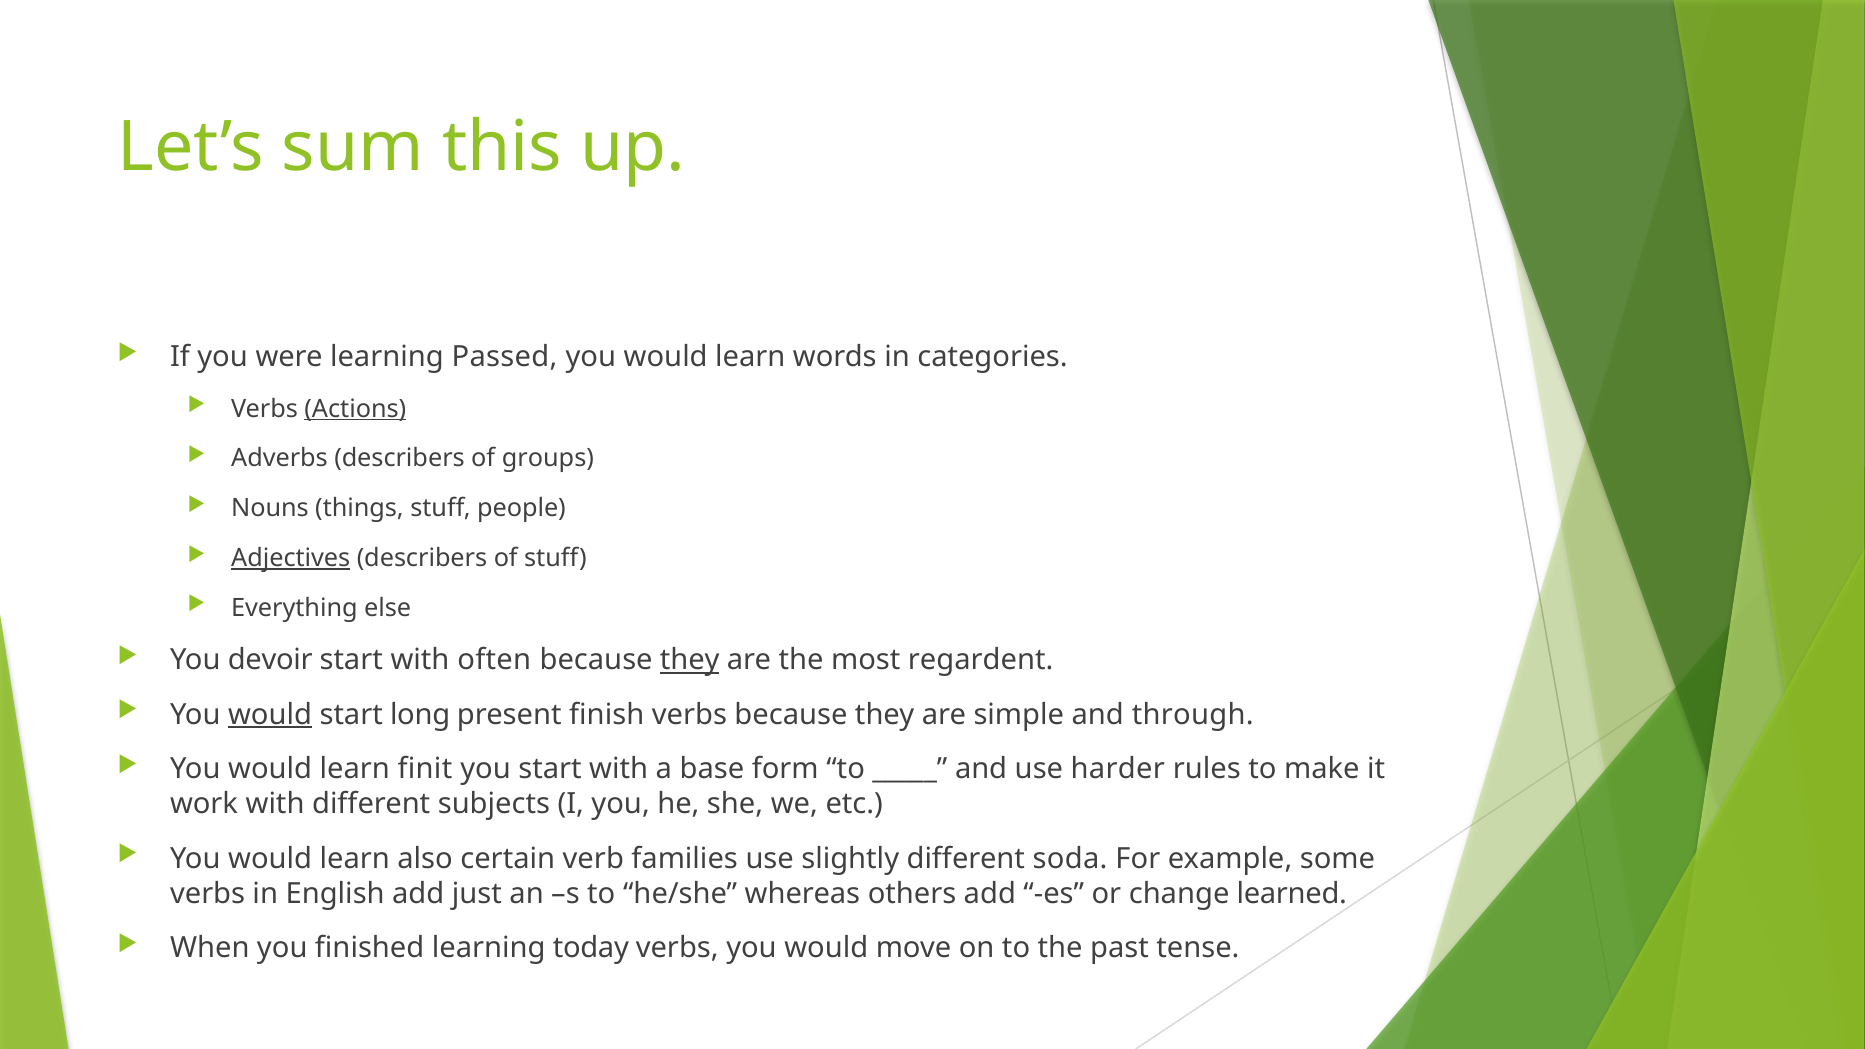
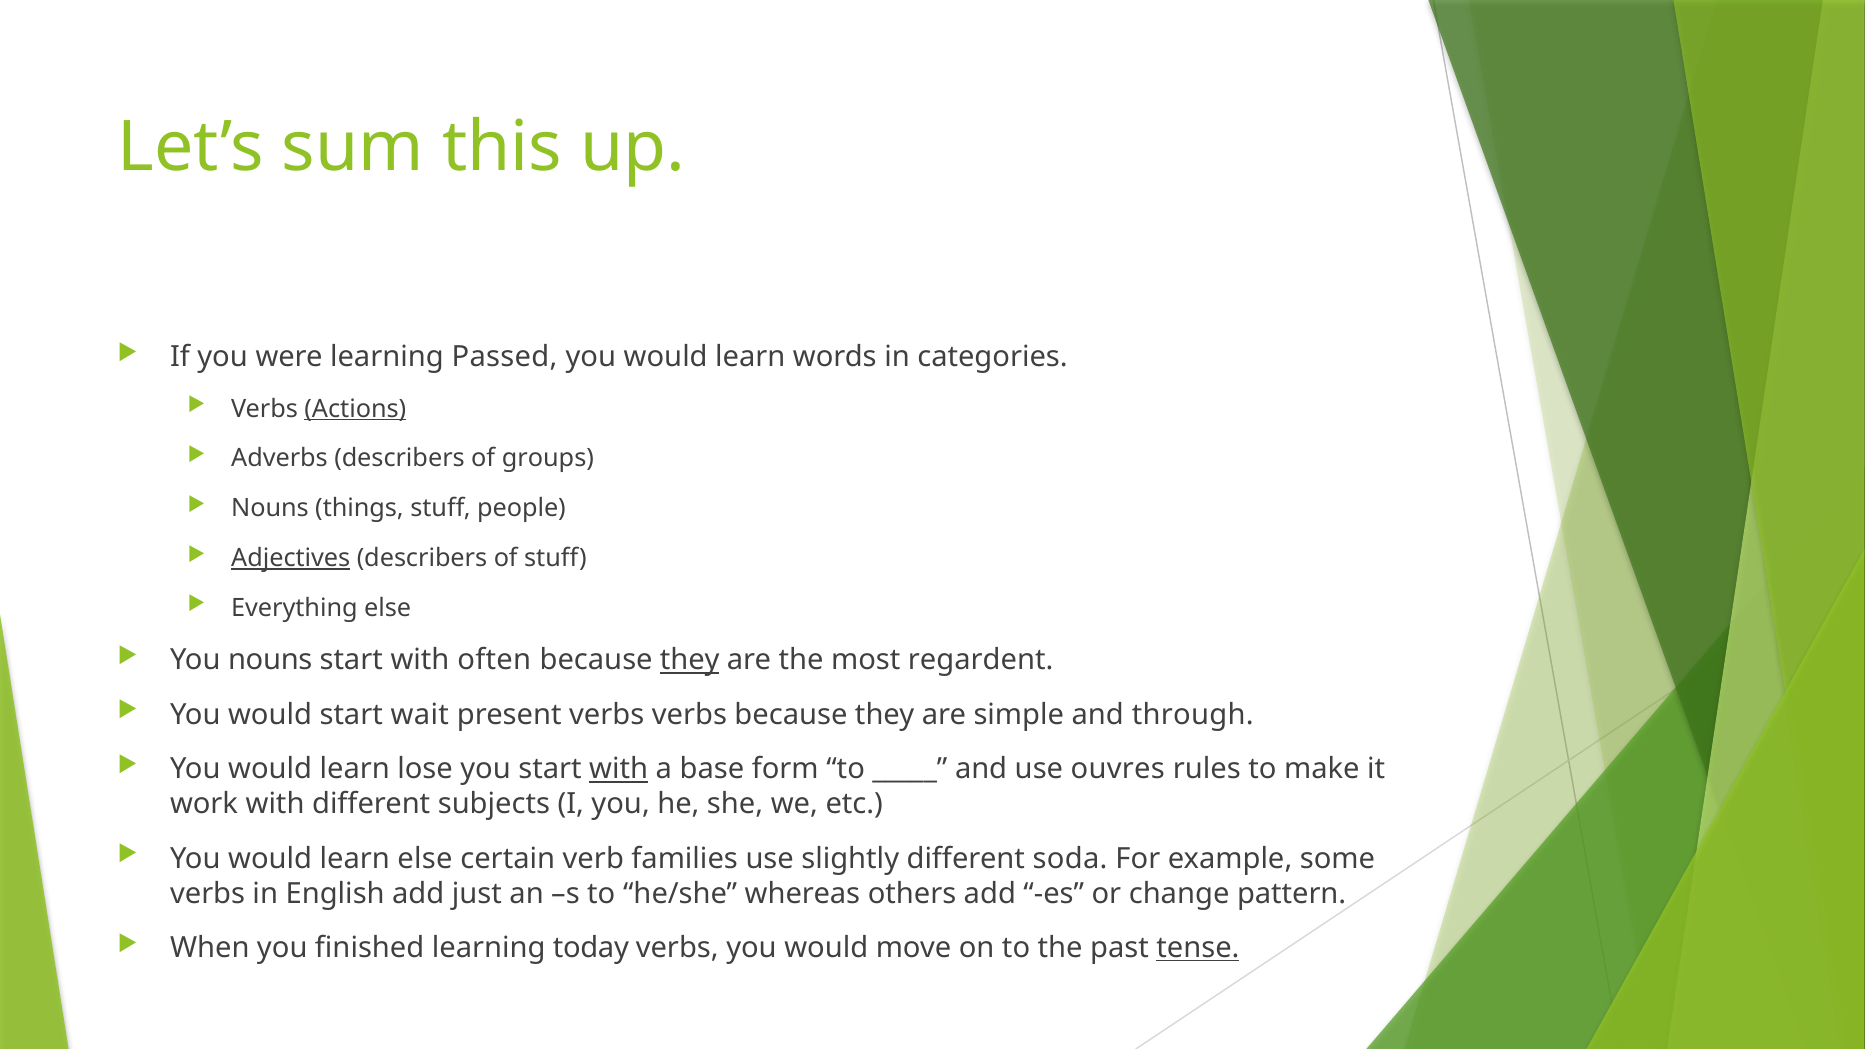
You devoir: devoir -> nouns
would at (270, 715) underline: present -> none
long: long -> wait
present finish: finish -> verbs
finit: finit -> lose
with at (619, 769) underline: none -> present
harder: harder -> ouvres
learn also: also -> else
learned: learned -> pattern
tense underline: none -> present
